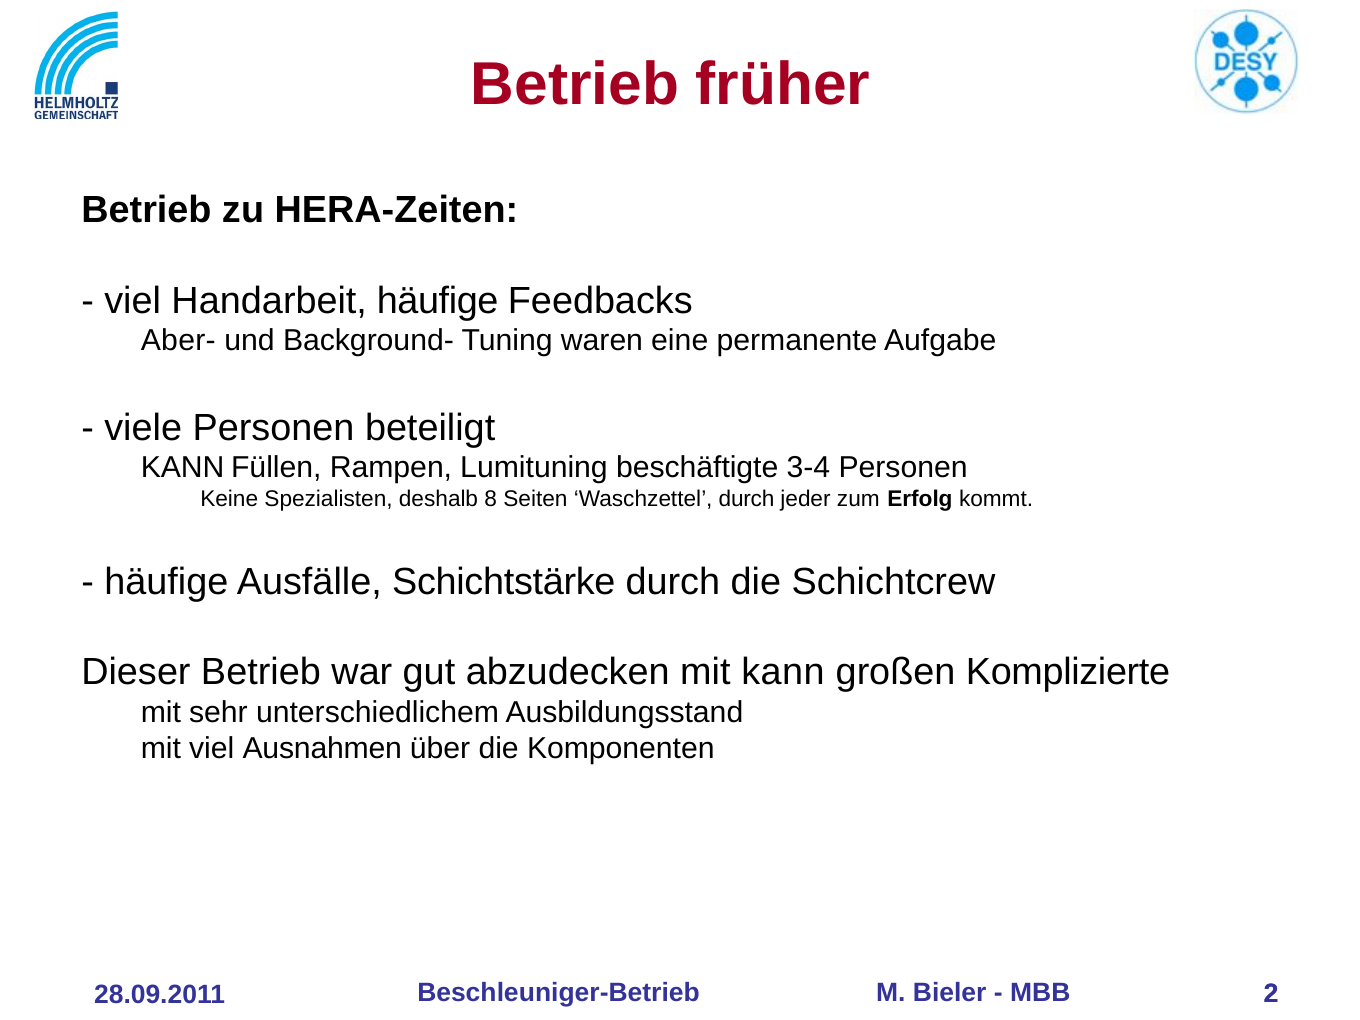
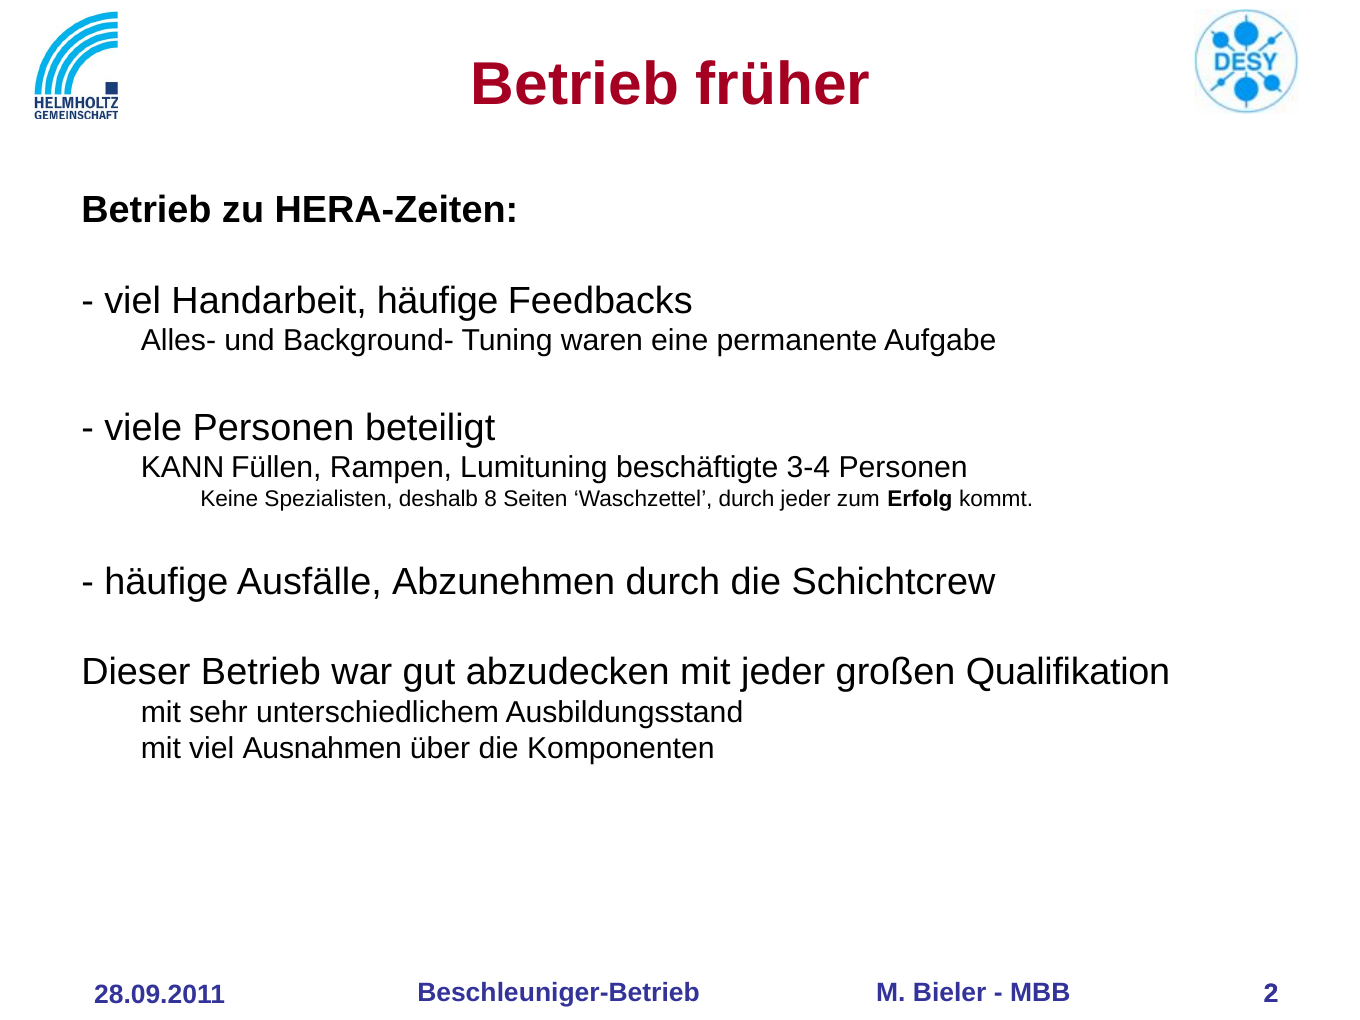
Aber-: Aber- -> Alles-
Schichtstärke: Schichtstärke -> Abzunehmen
mit kann: kann -> jeder
Komplizierte: Komplizierte -> Qualifikation
